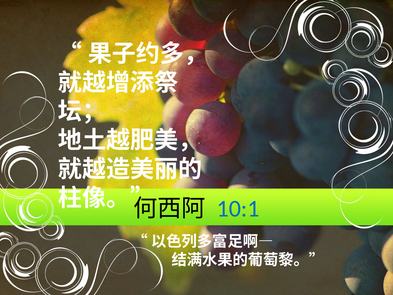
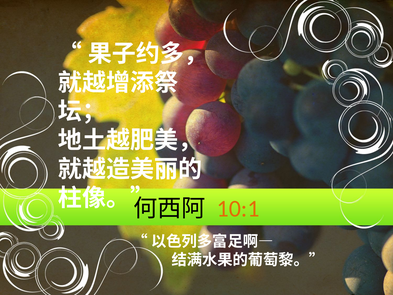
10:1 colour: blue -> orange
